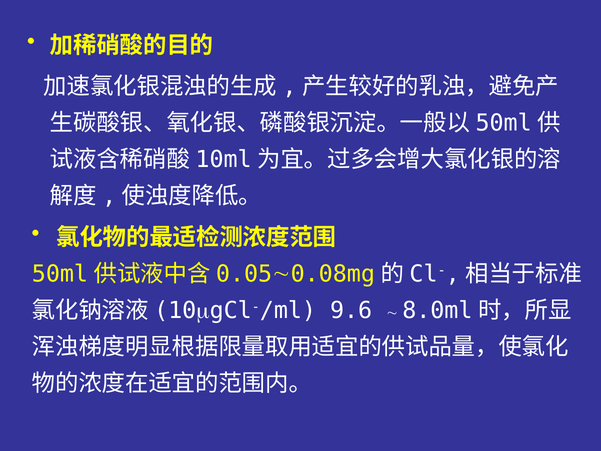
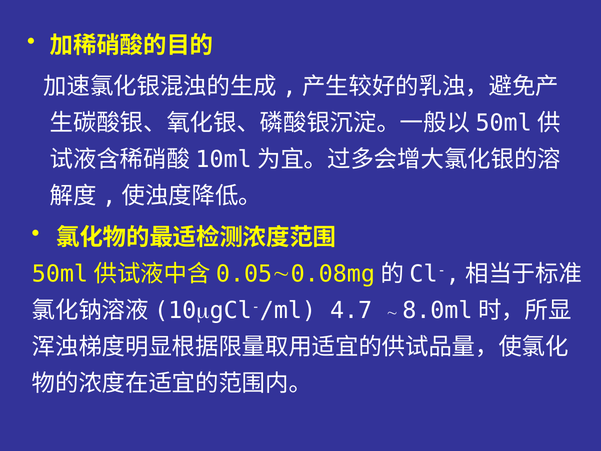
9.6: 9.6 -> 4.7
